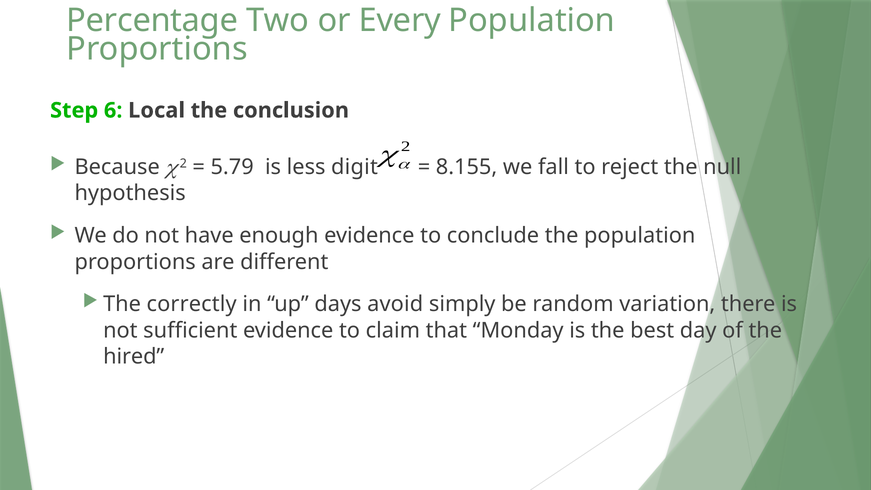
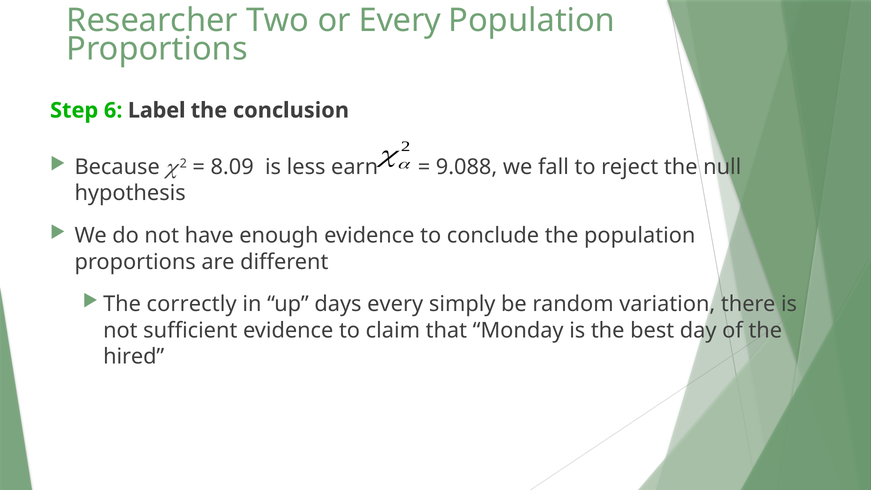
Percentage: Percentage -> Researcher
Local: Local -> Label
5.79: 5.79 -> 8.09
digit: digit -> earn
8.155: 8.155 -> 9.088
days avoid: avoid -> every
